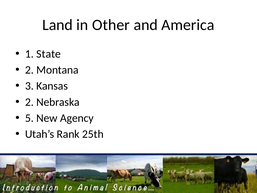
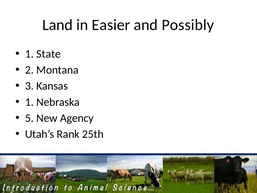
Other: Other -> Easier
America: America -> Possibly
2 at (29, 102): 2 -> 1
